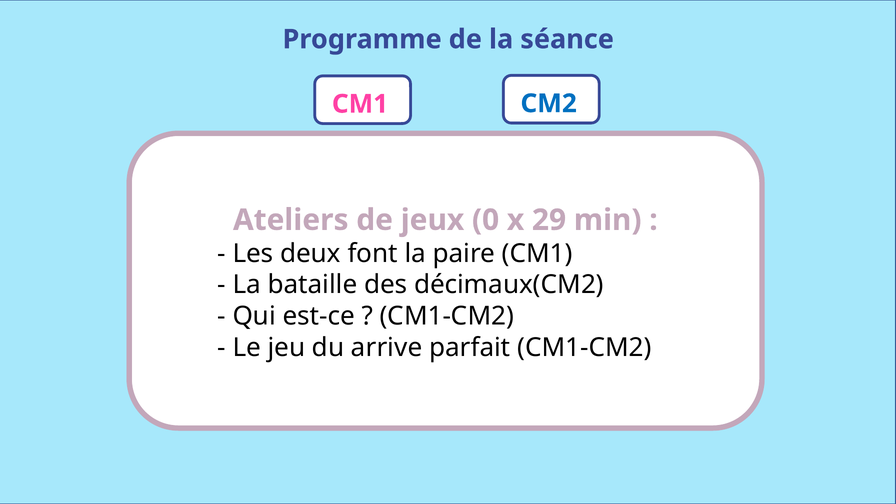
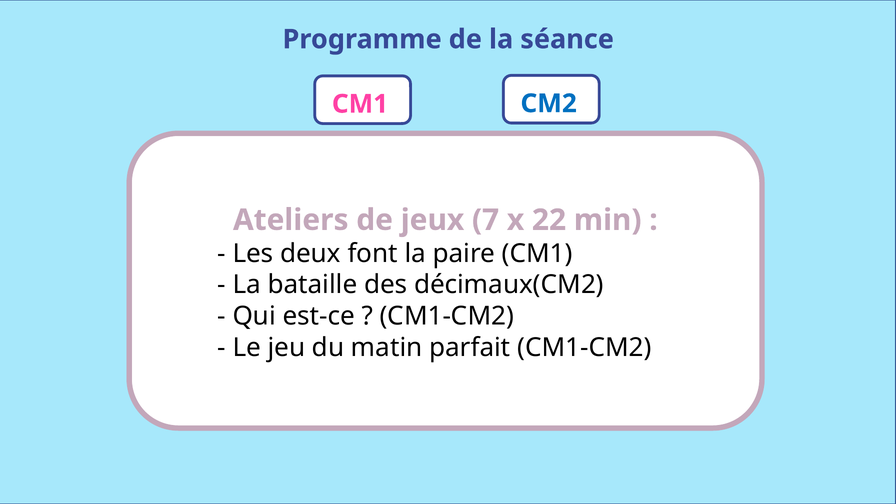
0: 0 -> 7
29: 29 -> 22
arrive: arrive -> matin
